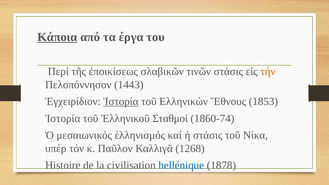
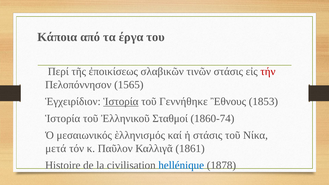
Κάποια underline: present -> none
τήν colour: orange -> red
1443: 1443 -> 1565
Ελληνικών: Ελληνικών -> Γεννήθηκε
υπέρ: υπέρ -> μετά
1268: 1268 -> 1861
